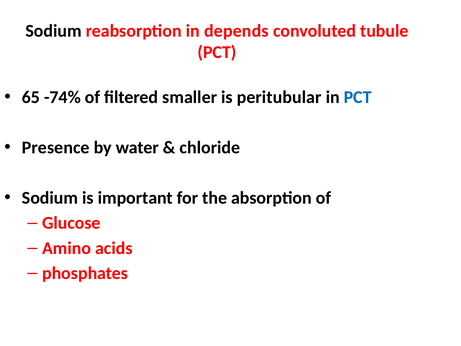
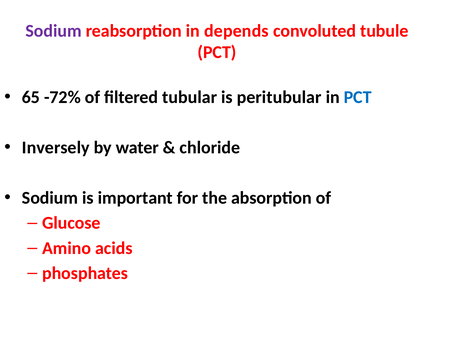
Sodium at (54, 31) colour: black -> purple
-74%: -74% -> -72%
smaller: smaller -> tubular
Presence: Presence -> Inversely
